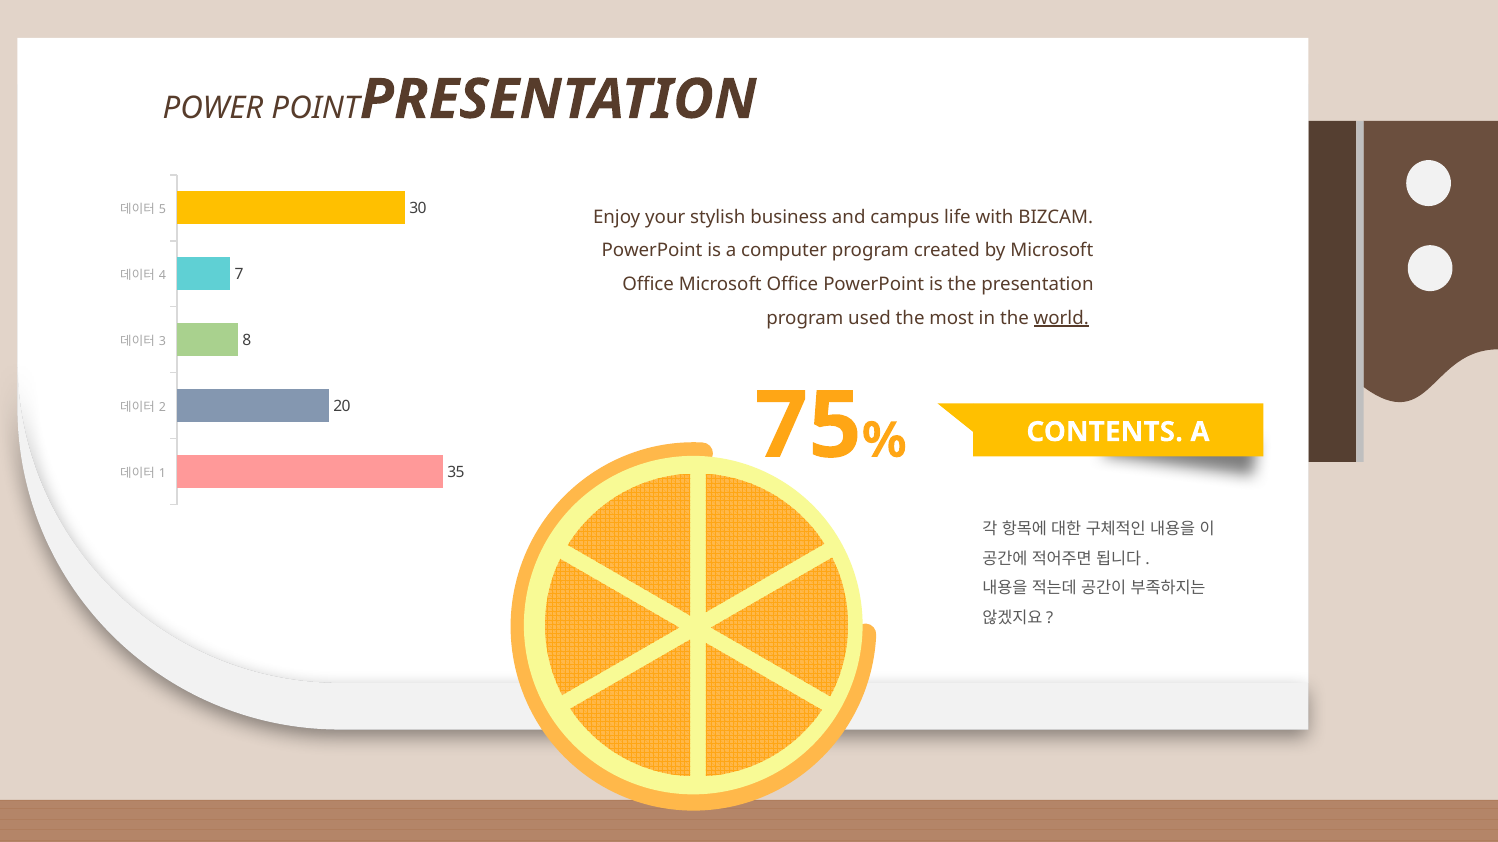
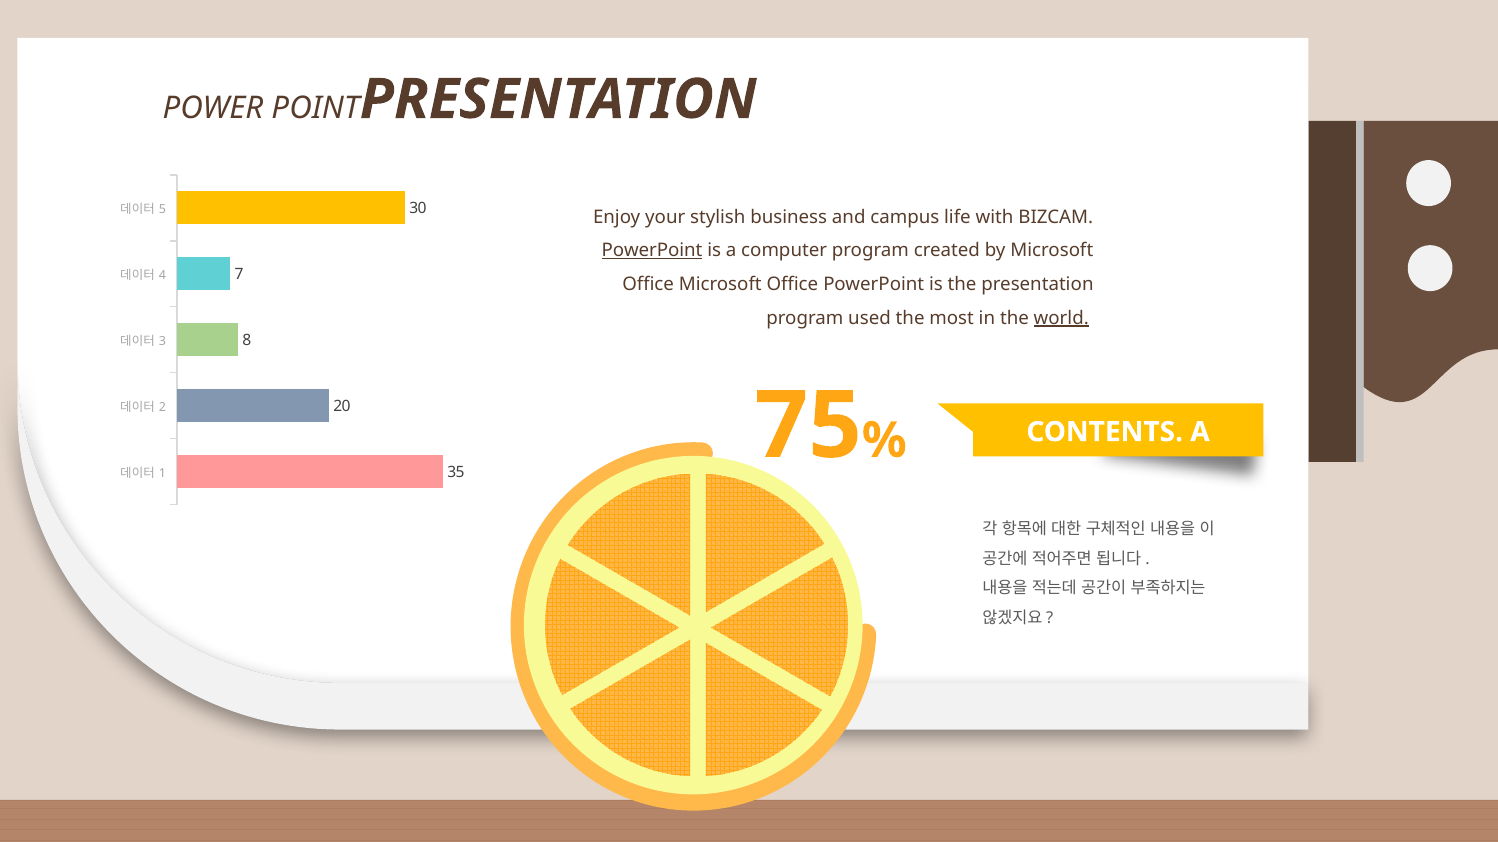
PowerPoint at (652, 251) underline: none -> present
